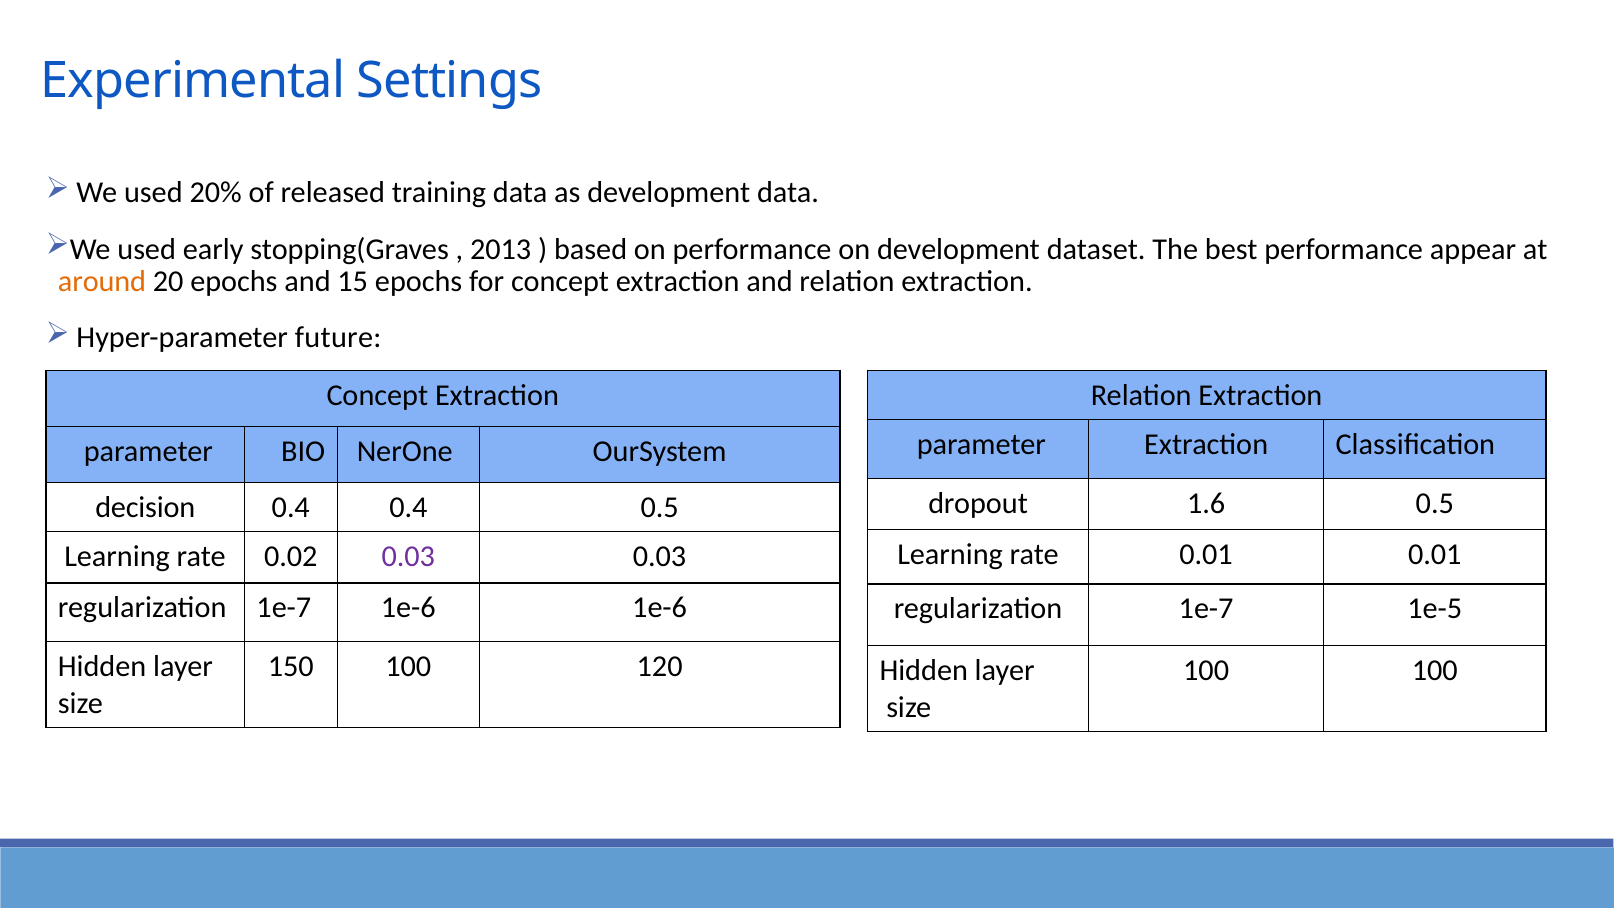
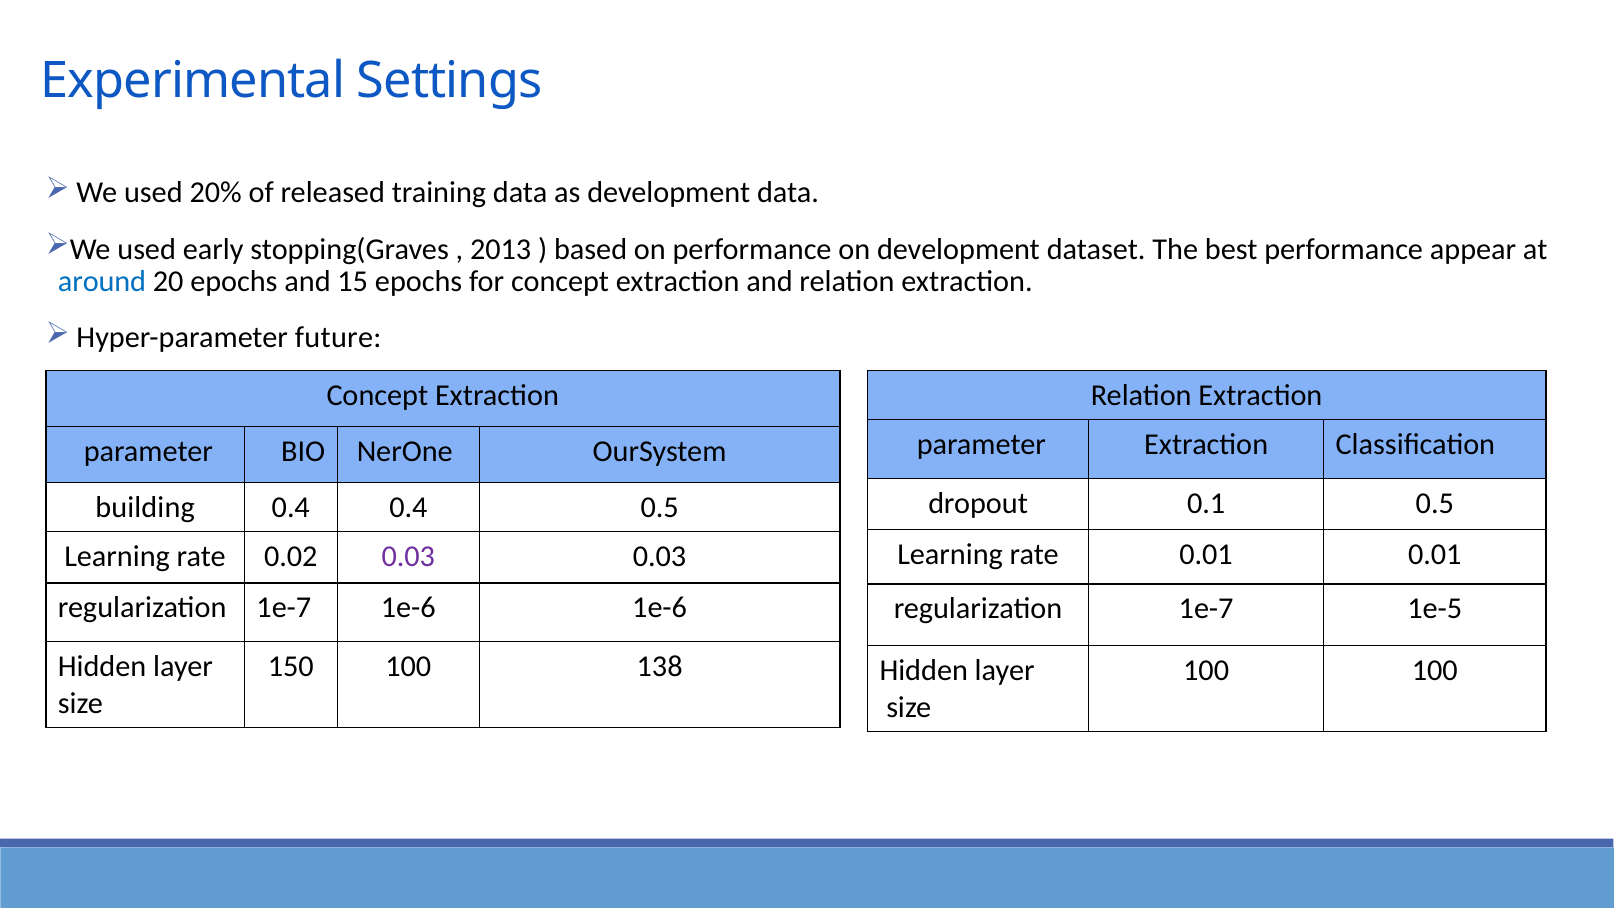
around colour: orange -> blue
1.6: 1.6 -> 0.1
decision: decision -> building
120: 120 -> 138
